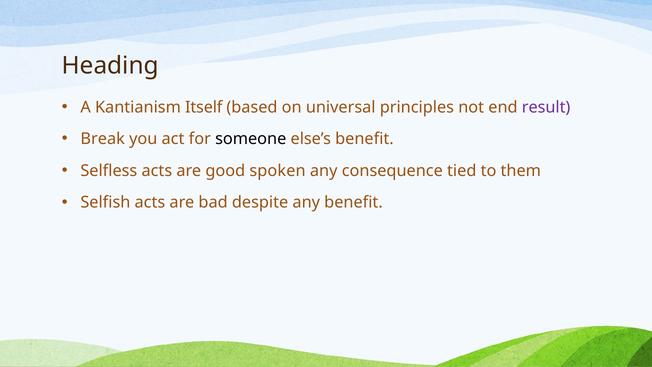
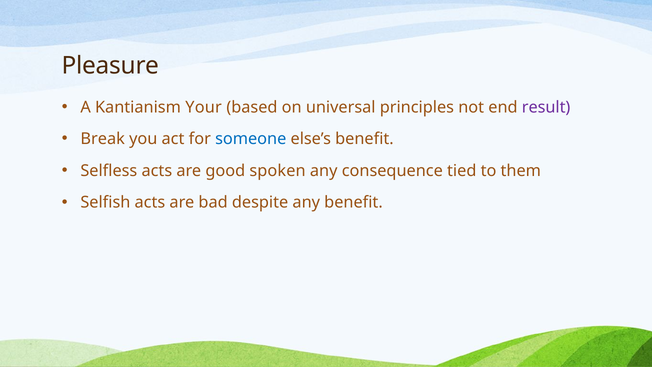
Heading: Heading -> Pleasure
Itself: Itself -> Your
someone colour: black -> blue
